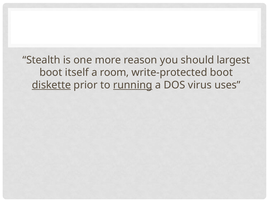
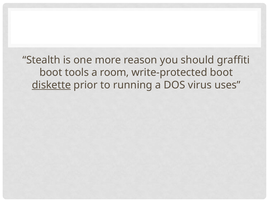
largest: largest -> graffiti
itself: itself -> tools
running underline: present -> none
